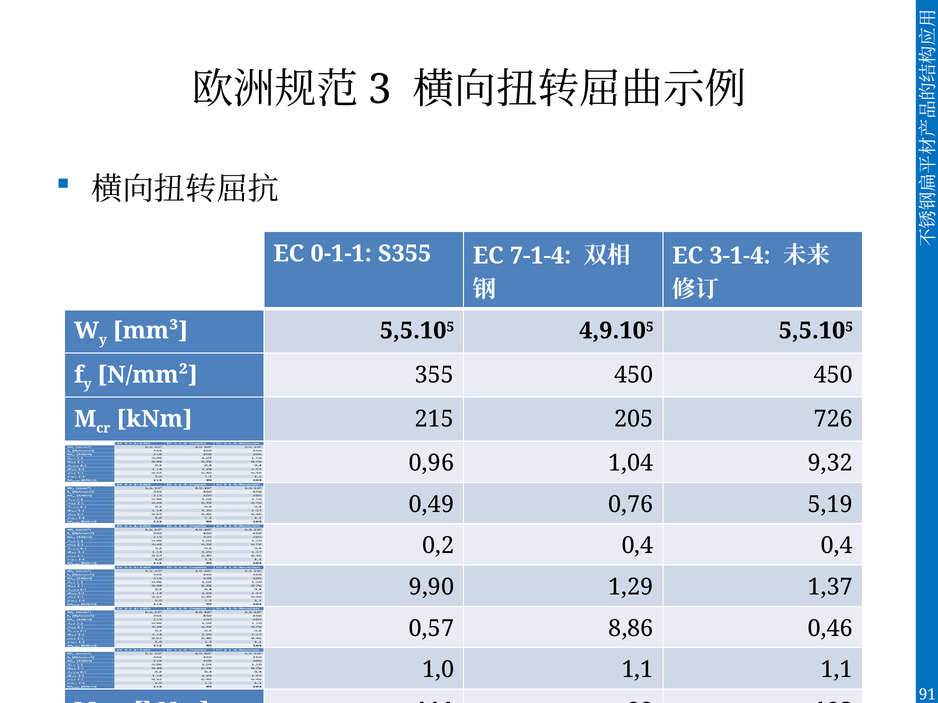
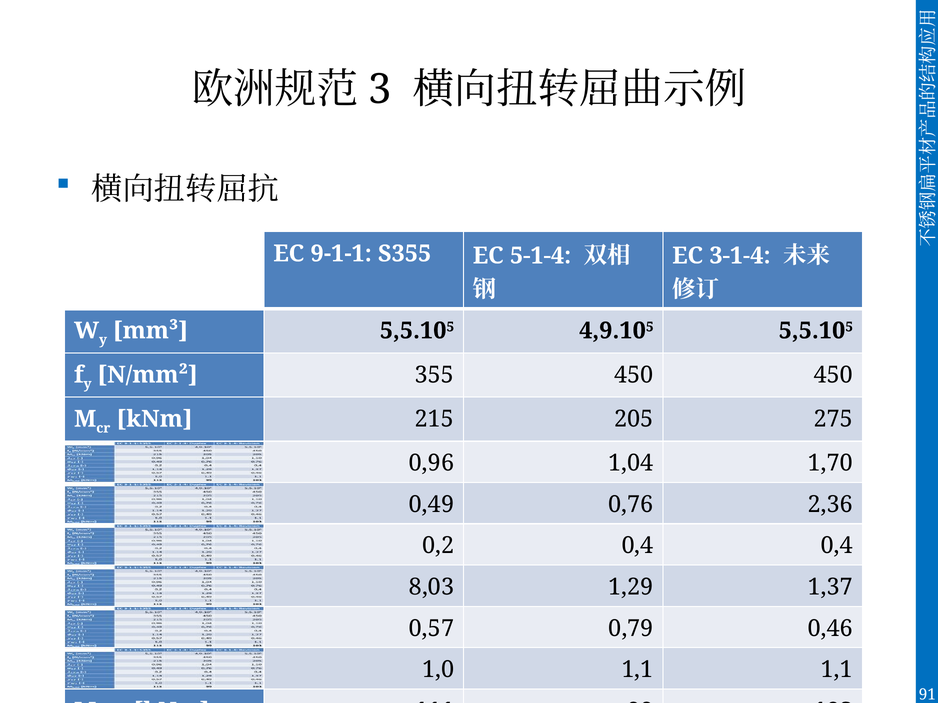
0-1-1: 0-1-1 -> 9-1-1
7-1-4: 7-1-4 -> 5-1-4
726: 726 -> 275
9,32: 9,32 -> 1,70
5,19: 5,19 -> 2,36
9,90: 9,90 -> 8,03
8,86: 8,86 -> 0,79
